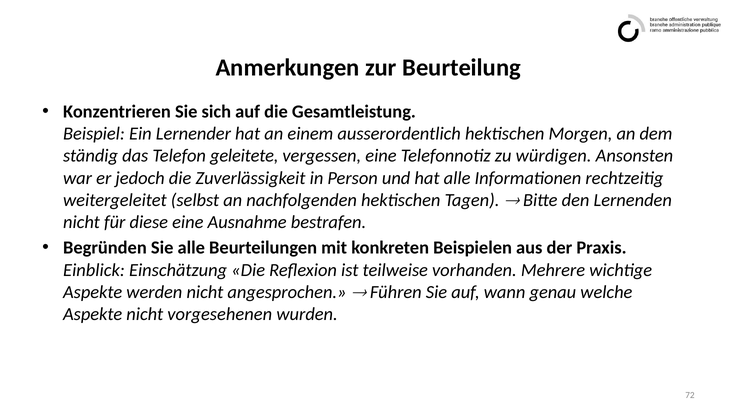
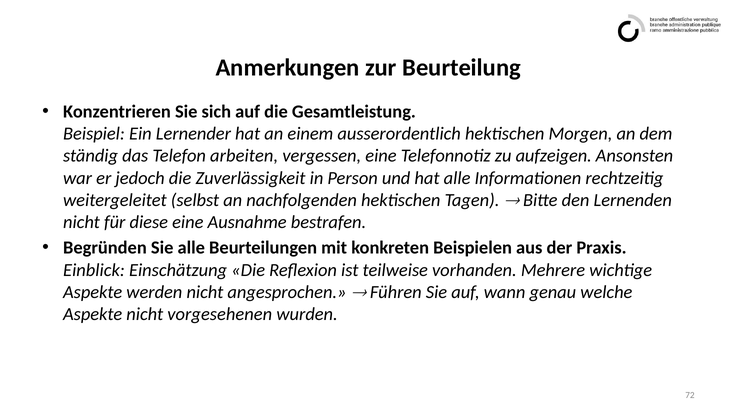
geleitete: geleitete -> arbeiten
würdigen: würdigen -> aufzeigen
